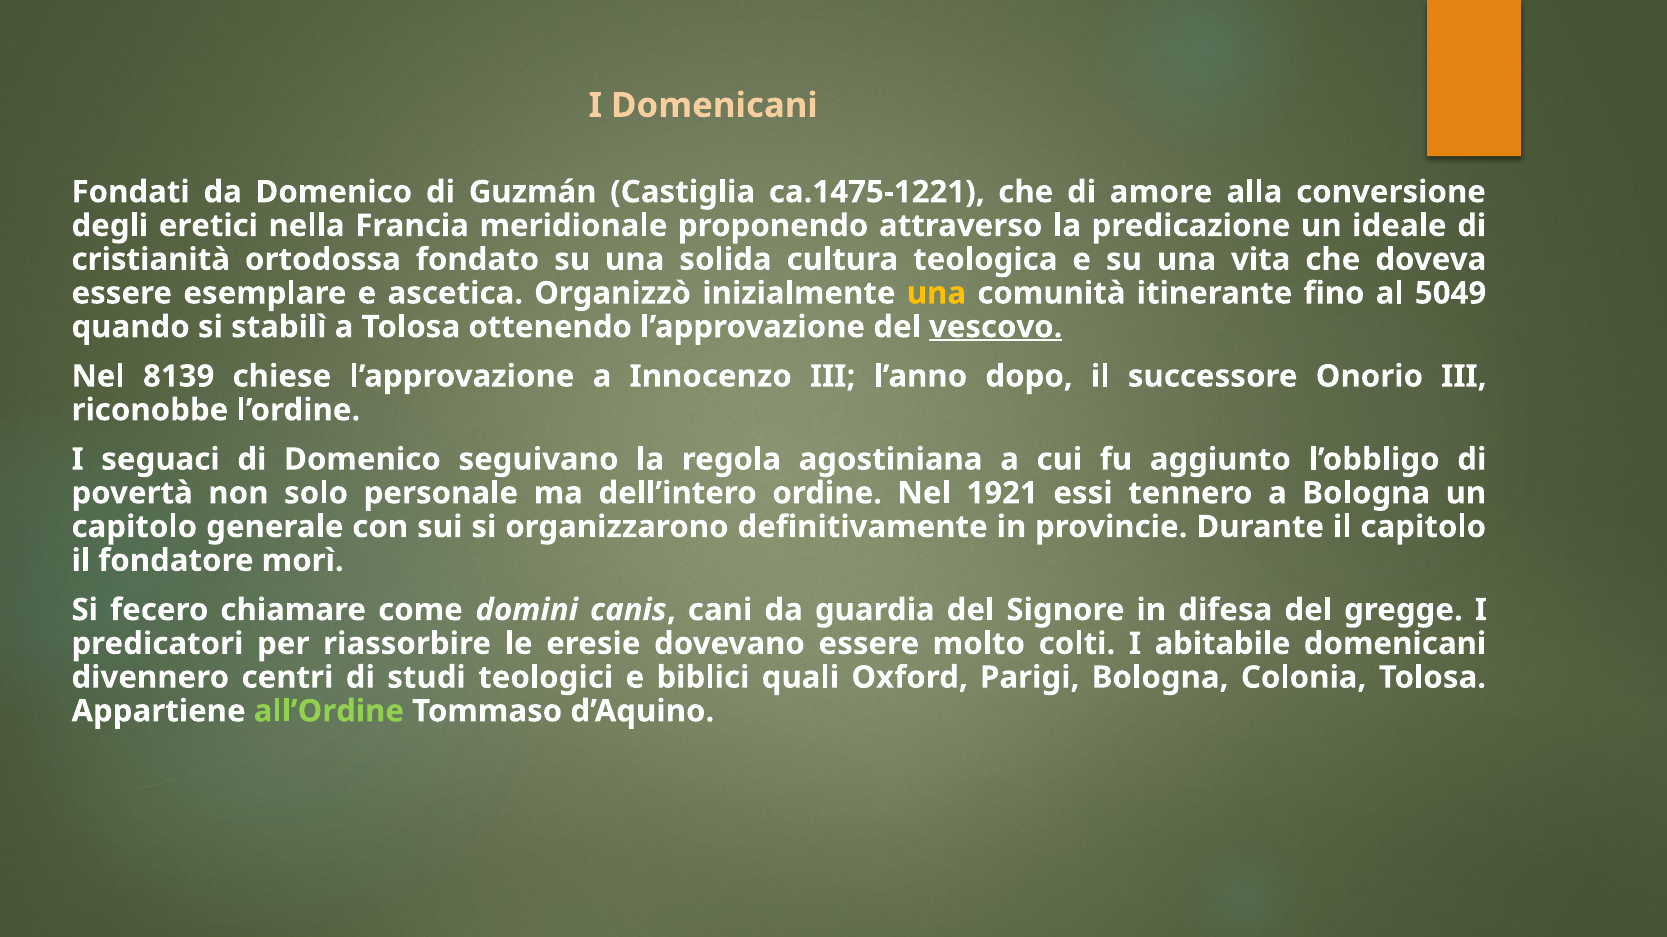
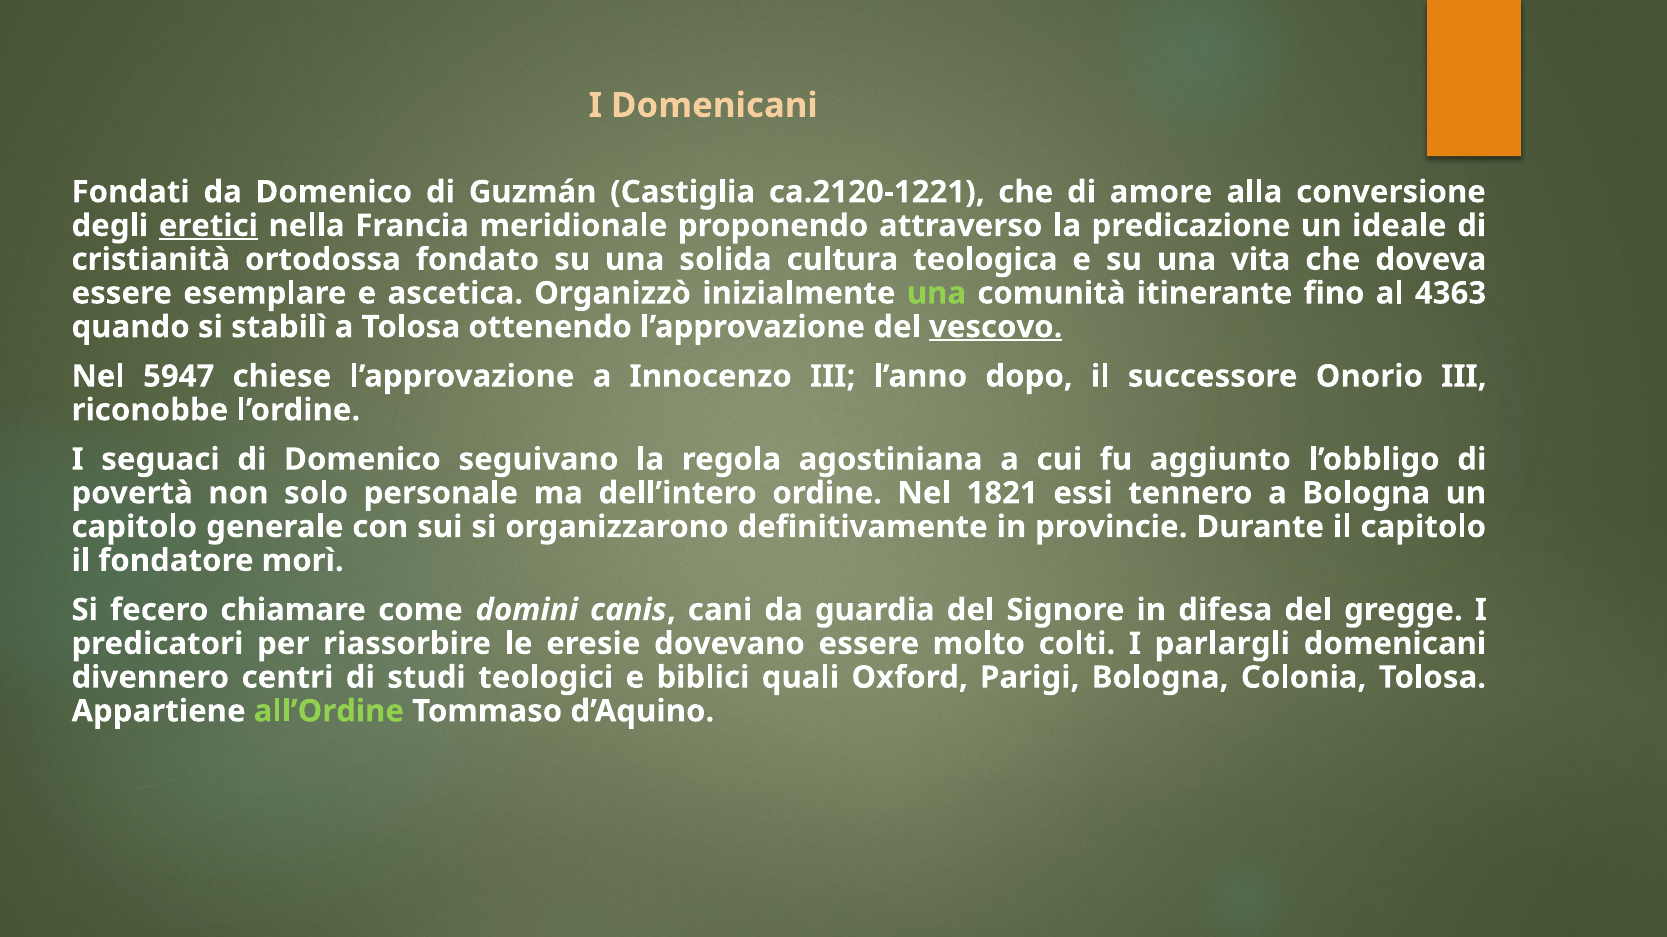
ca.1475-1221: ca.1475-1221 -> ca.2120-1221
eretici underline: none -> present
una at (936, 293) colour: yellow -> light green
5049: 5049 -> 4363
8139: 8139 -> 5947
1921: 1921 -> 1821
abitabile: abitabile -> parlargli
